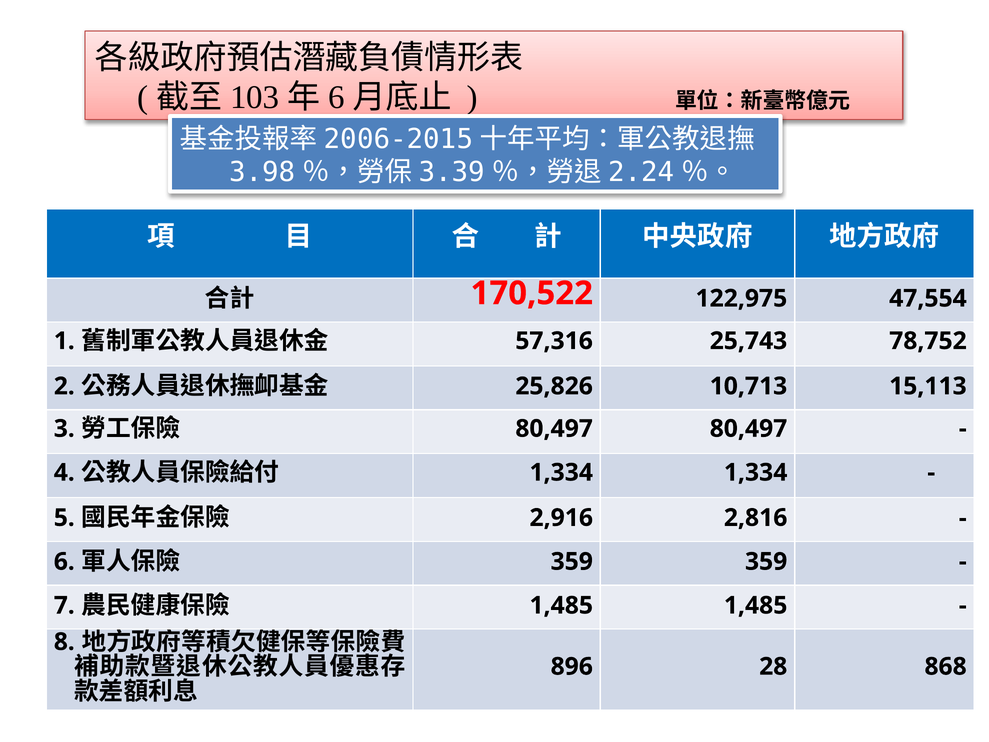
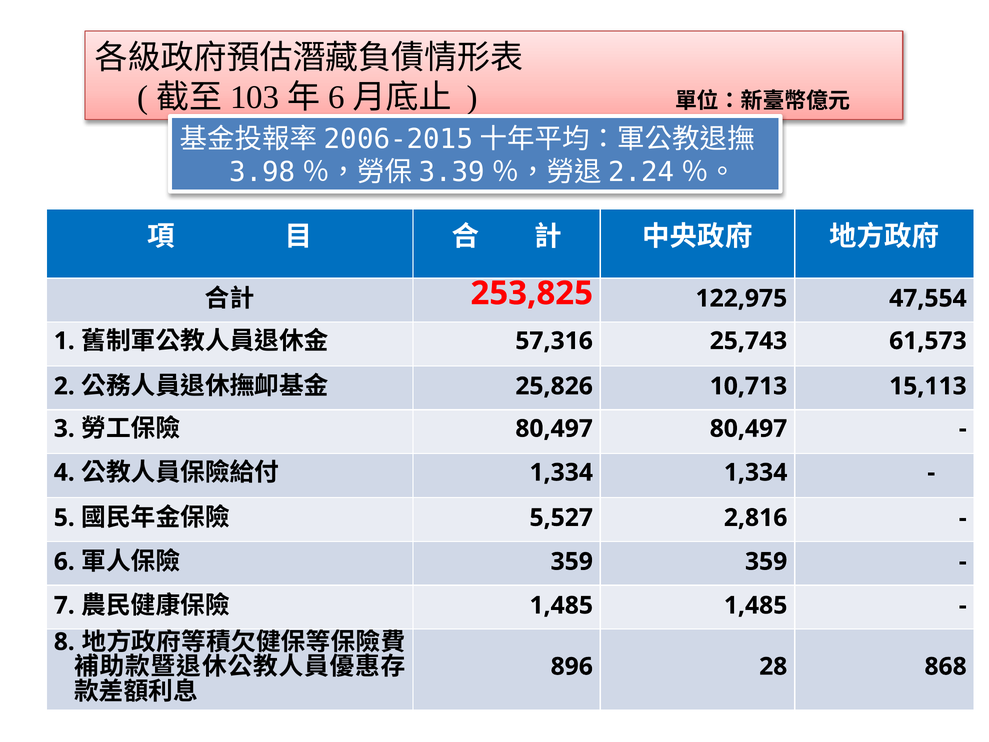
170,522: 170,522 -> 253,825
78,752: 78,752 -> 61,573
2,916: 2,916 -> 5,527
